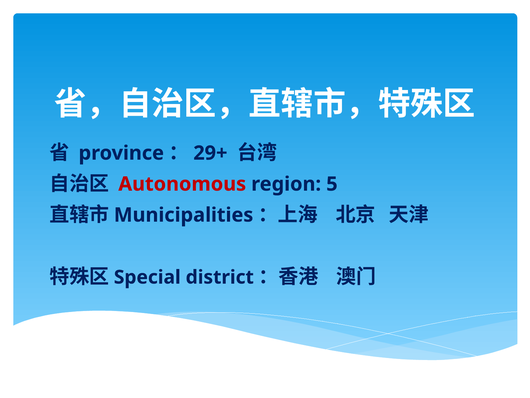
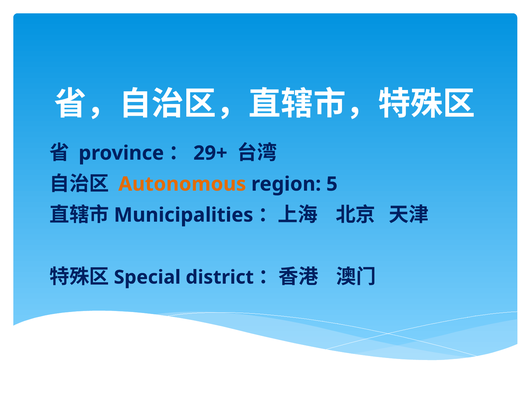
Autonomous colour: red -> orange
